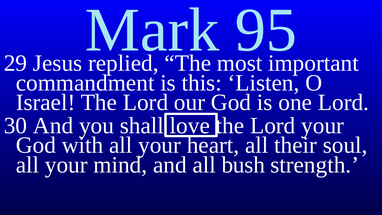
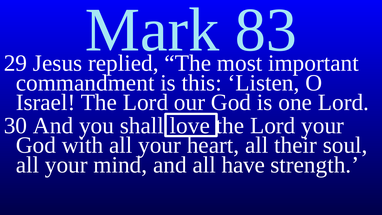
95: 95 -> 83
bush: bush -> have
